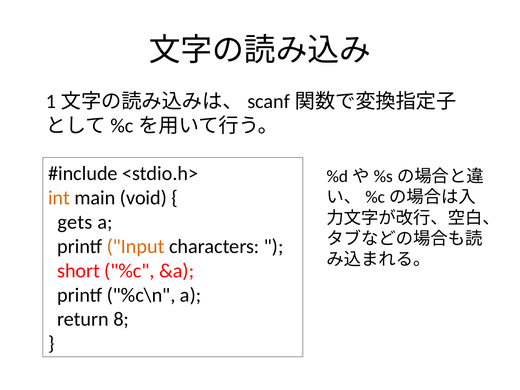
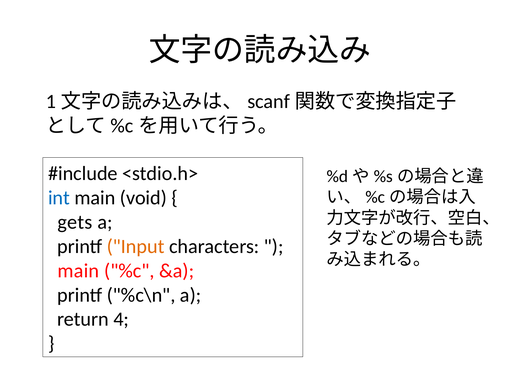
int colour: orange -> blue
short at (79, 271): short -> main
8: 8 -> 4
